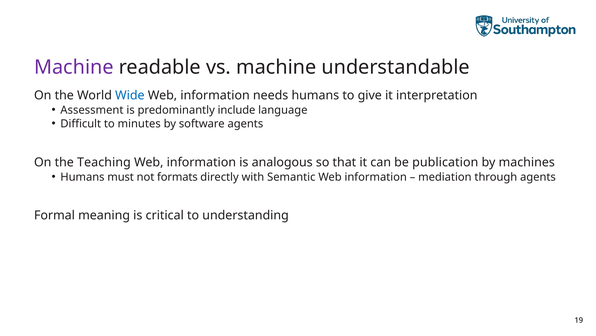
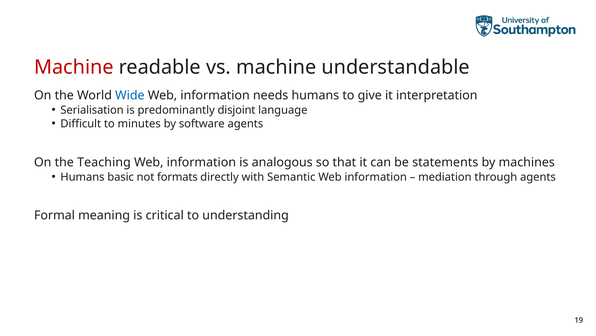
Machine at (74, 67) colour: purple -> red
Assessment: Assessment -> Serialisation
include: include -> disjoint
publication: publication -> statements
must: must -> basic
